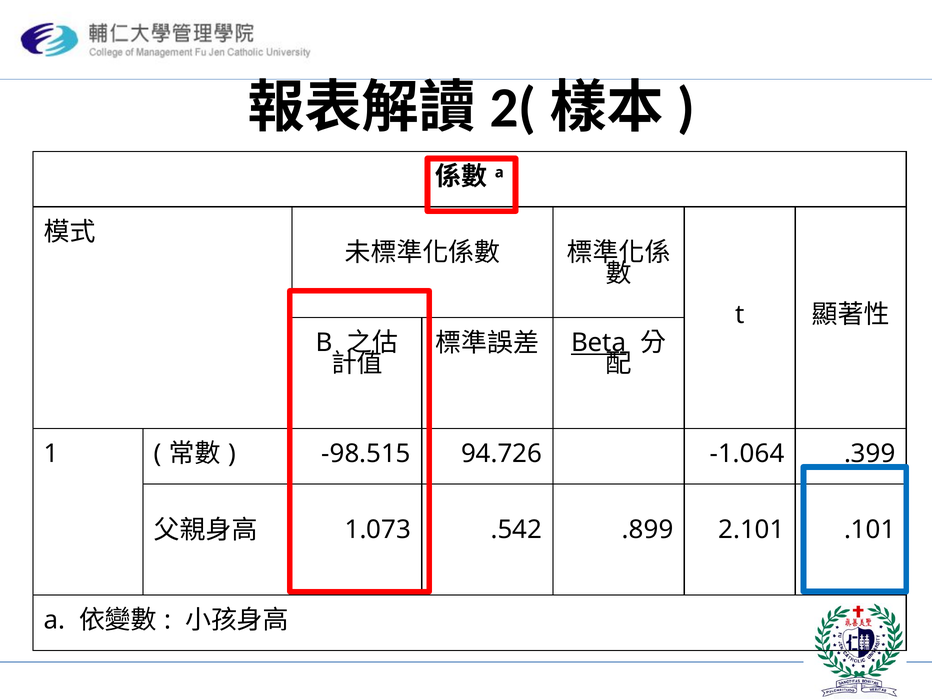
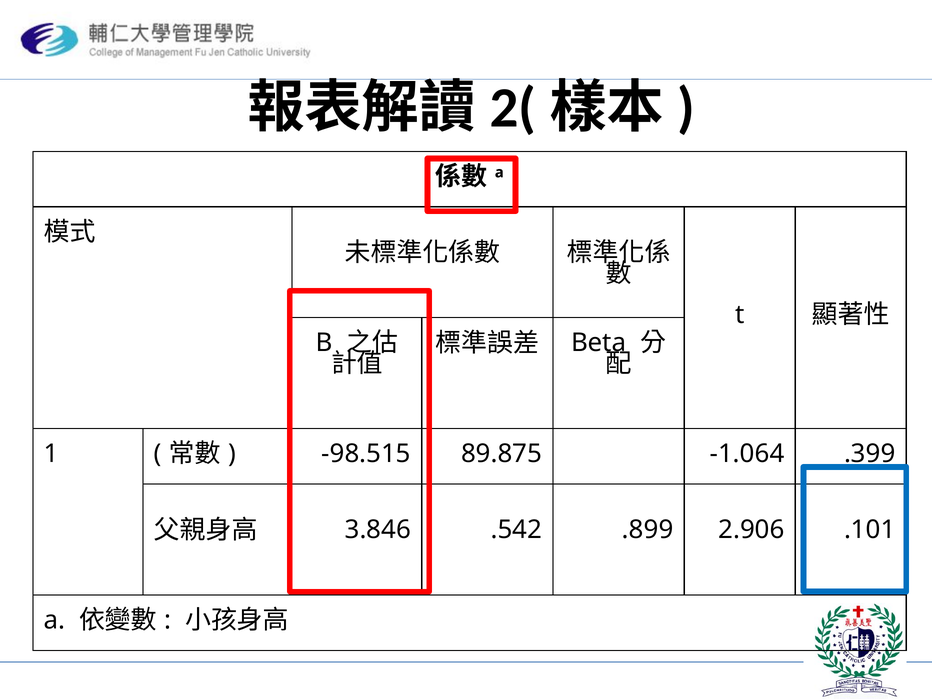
Beta underline: present -> none
94.726: 94.726 -> 89.875
1.073: 1.073 -> 3.846
2.101: 2.101 -> 2.906
